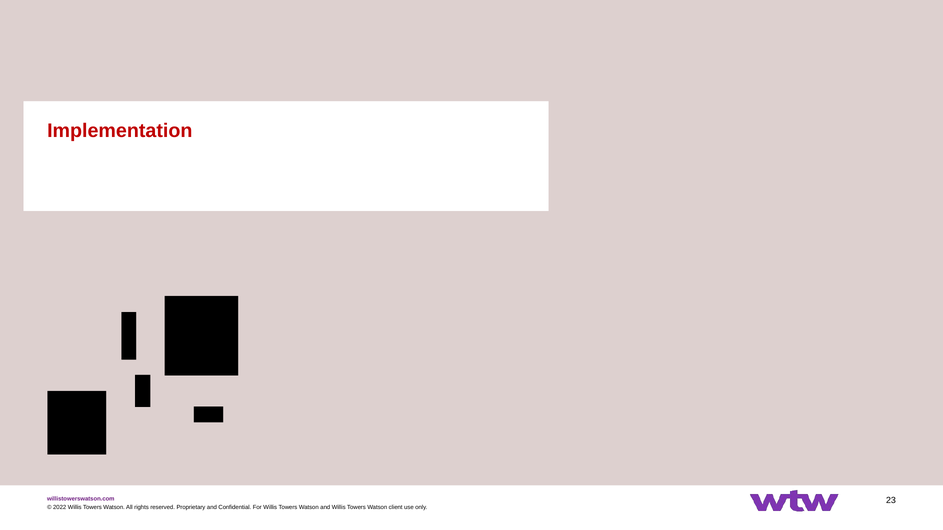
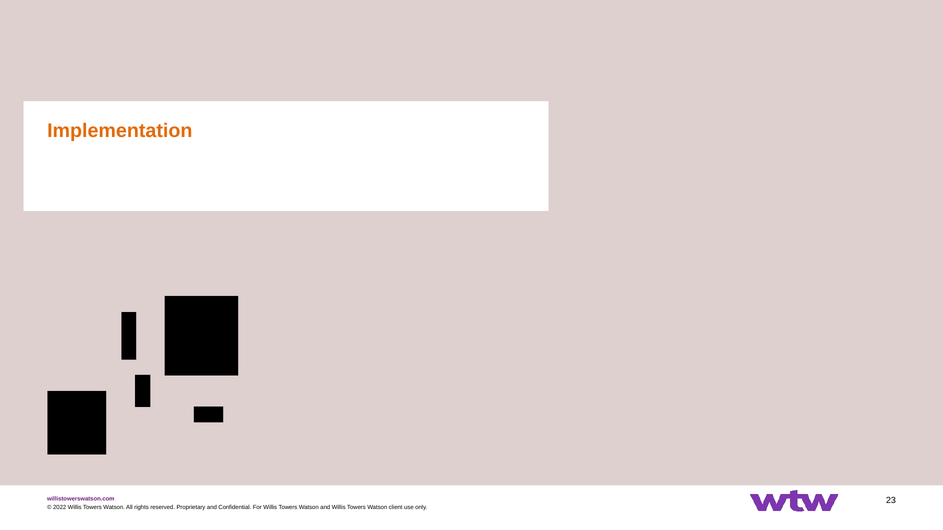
Implementation colour: red -> orange
